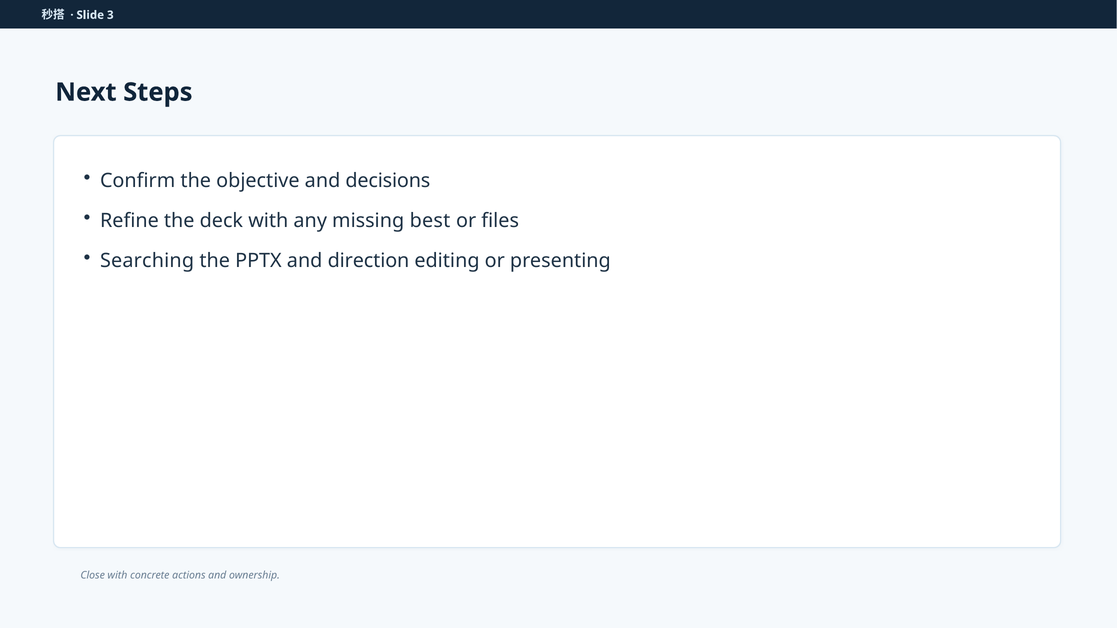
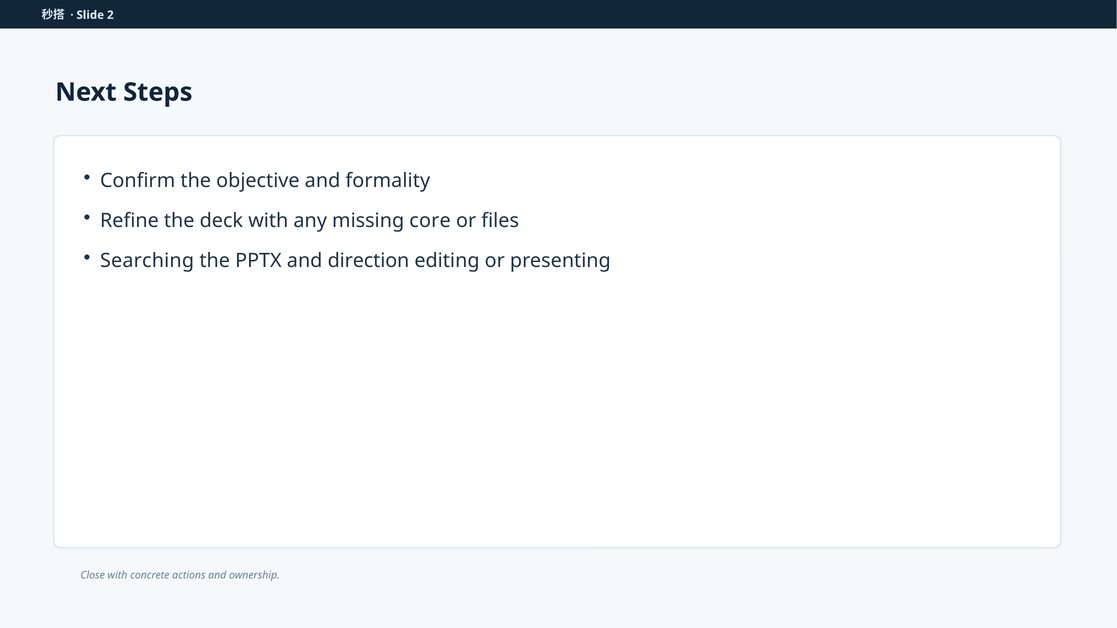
3: 3 -> 2
decisions: decisions -> formality
best: best -> core
